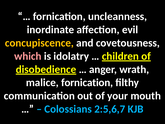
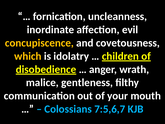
which colour: pink -> yellow
malice fornication: fornication -> gentleness
2:5,6,7: 2:5,6,7 -> 7:5,6,7
